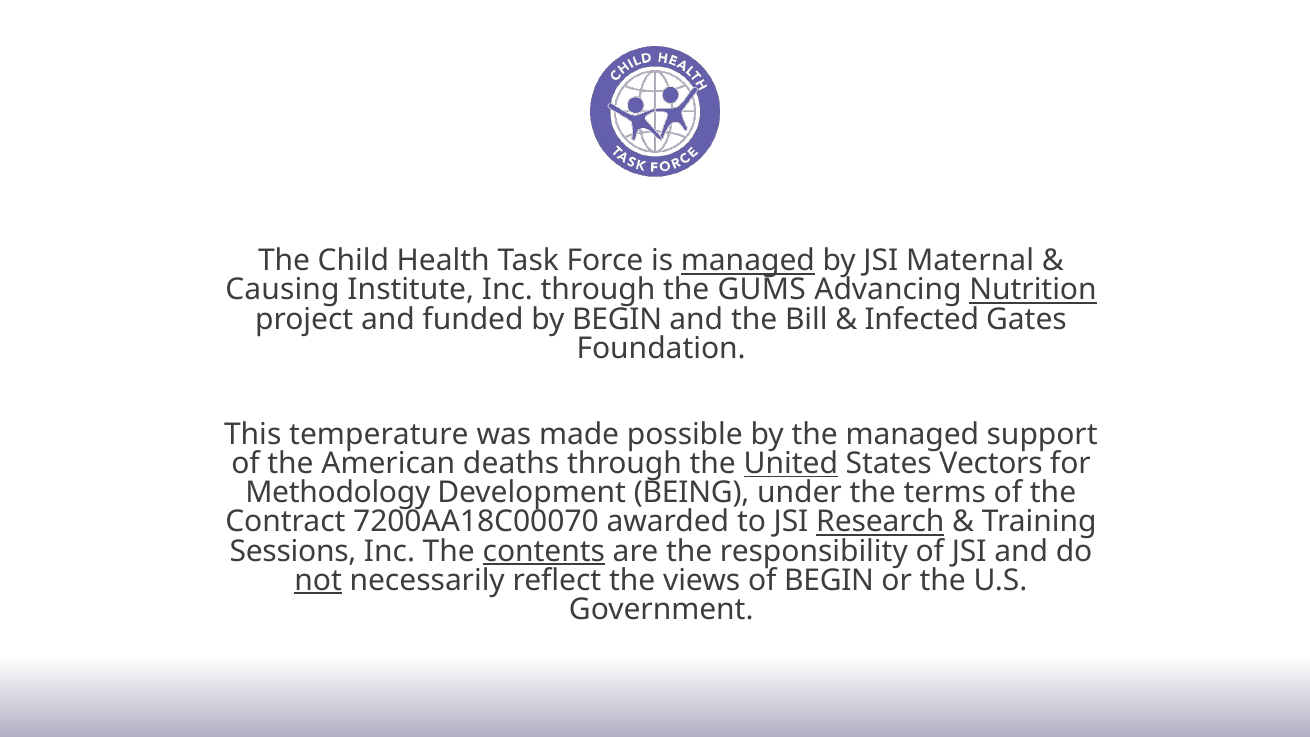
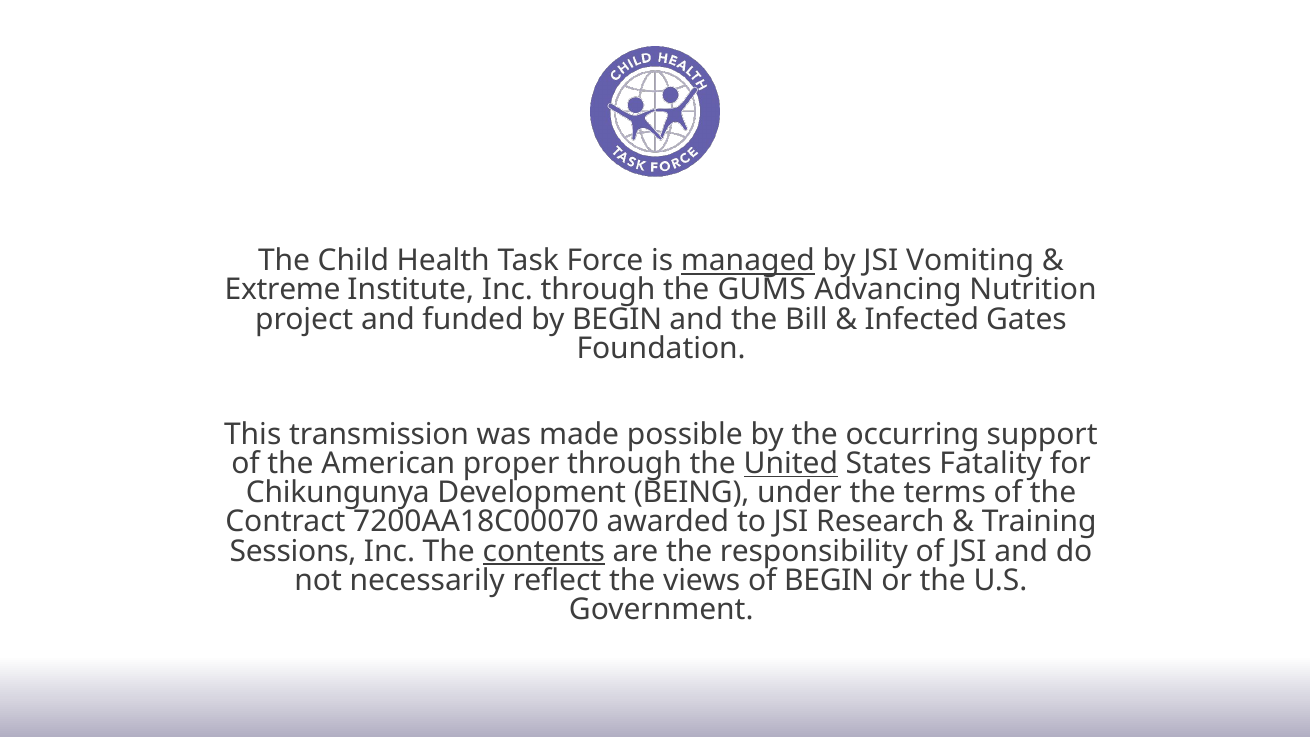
Maternal: Maternal -> Vomiting
Causing: Causing -> Extreme
Nutrition underline: present -> none
temperature: temperature -> transmission
the managed: managed -> occurring
deaths: deaths -> proper
Vectors: Vectors -> Fatality
Methodology: Methodology -> Chikungunya
Research underline: present -> none
not underline: present -> none
